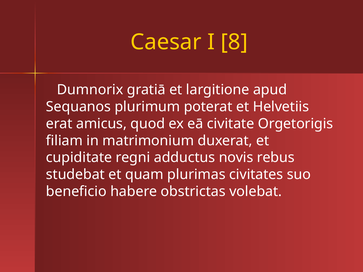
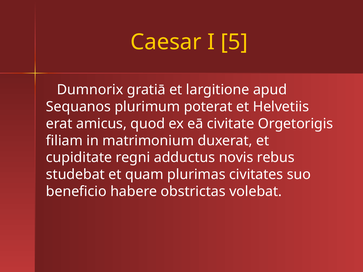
8: 8 -> 5
